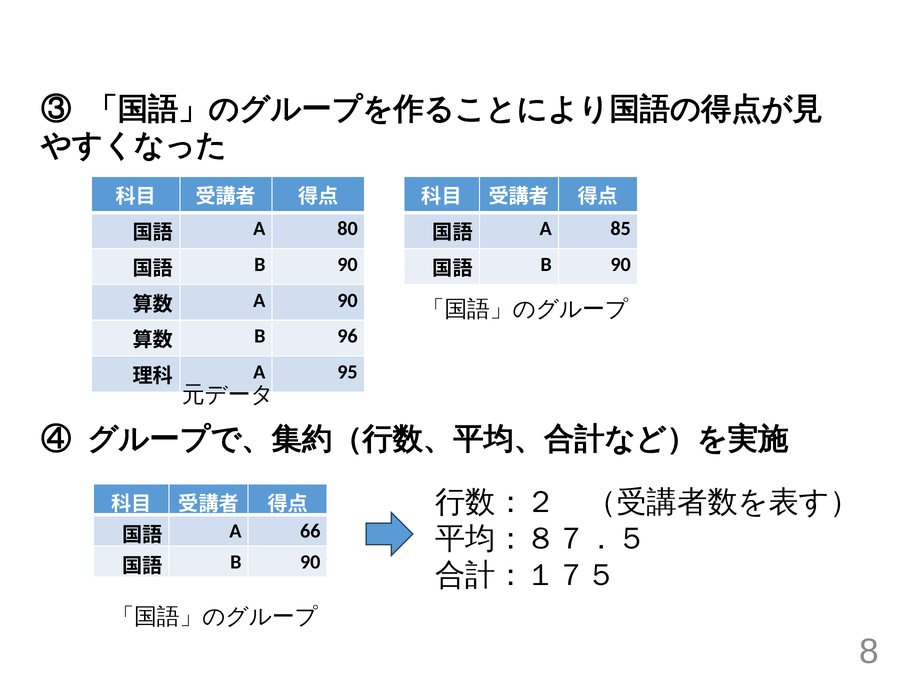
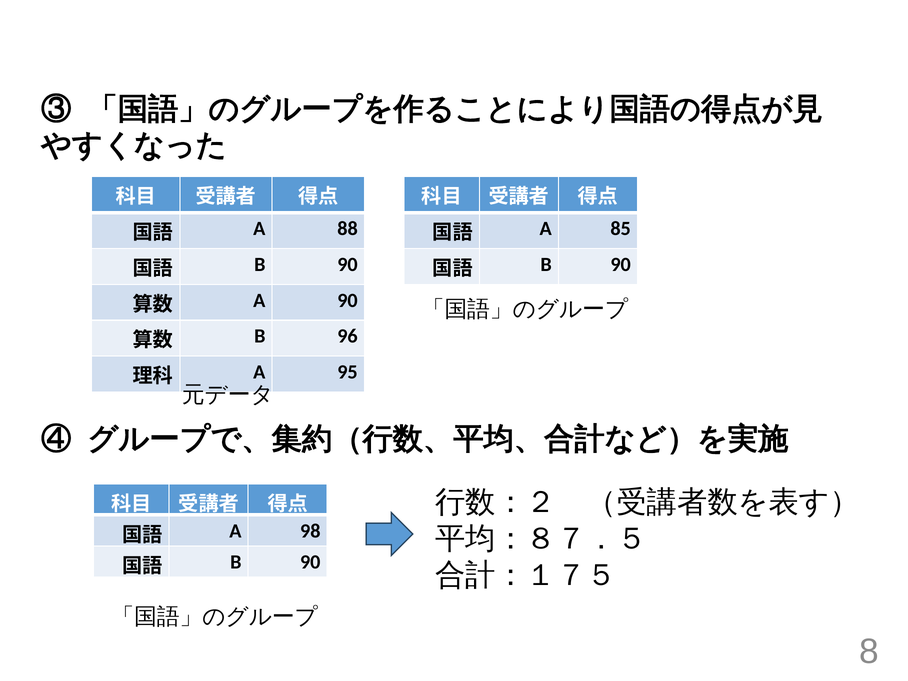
80: 80 -> 88
66: 66 -> 98
